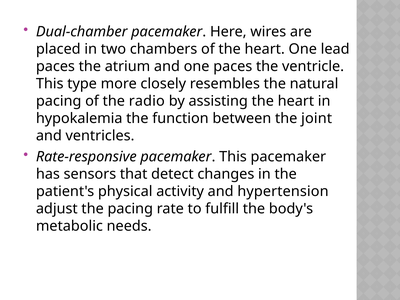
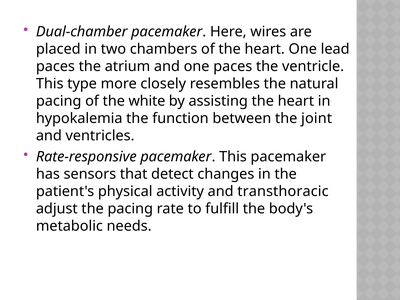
radio: radio -> white
hypertension: hypertension -> transthoracic
